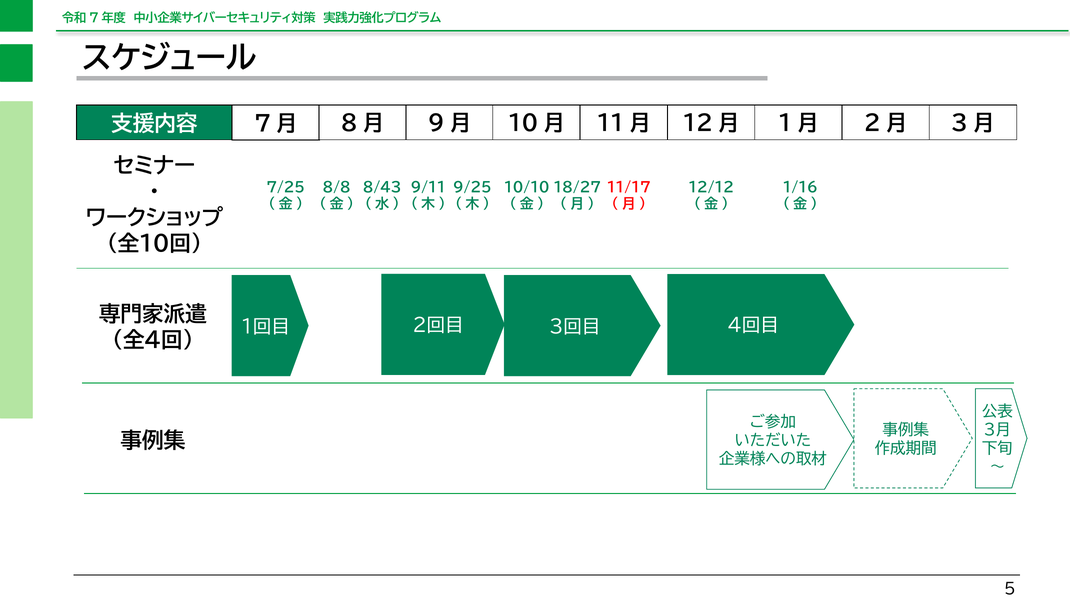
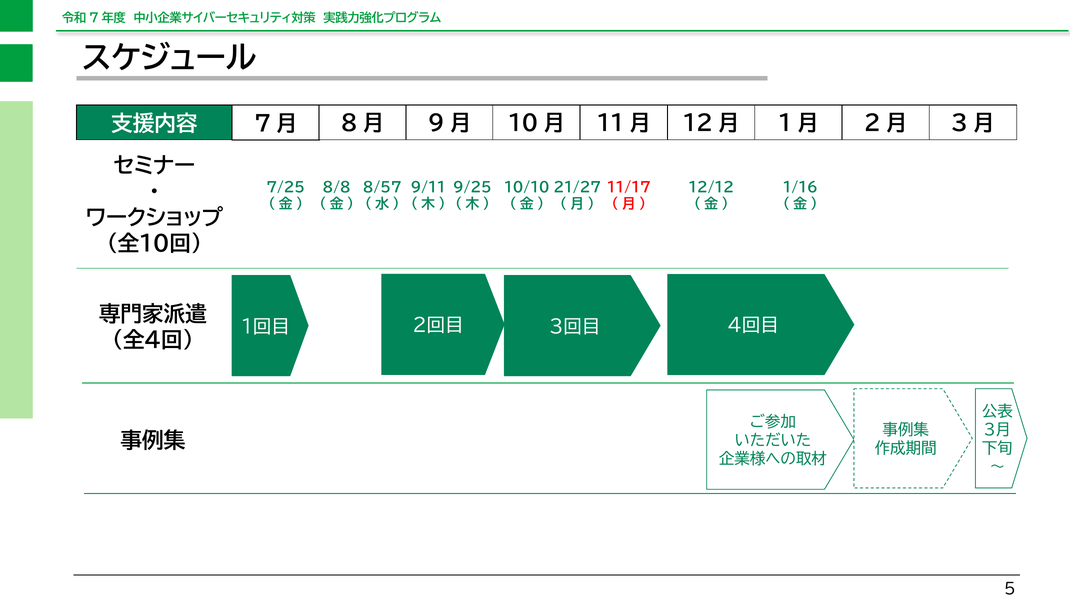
8/43: 8/43 -> 8/57
18/27: 18/27 -> 21/27
